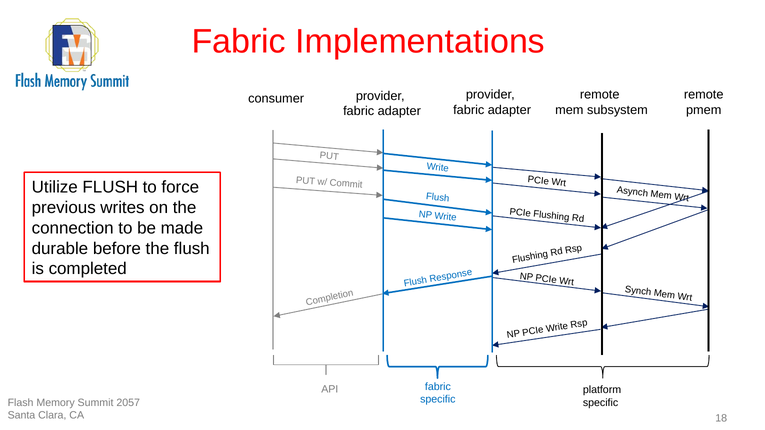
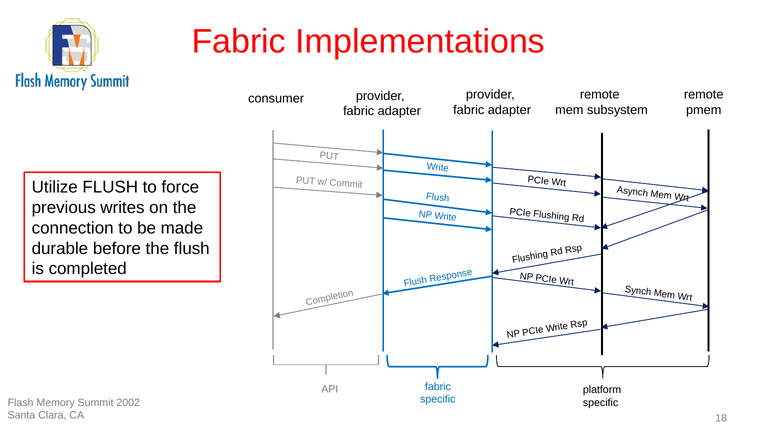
2057: 2057 -> 2002
